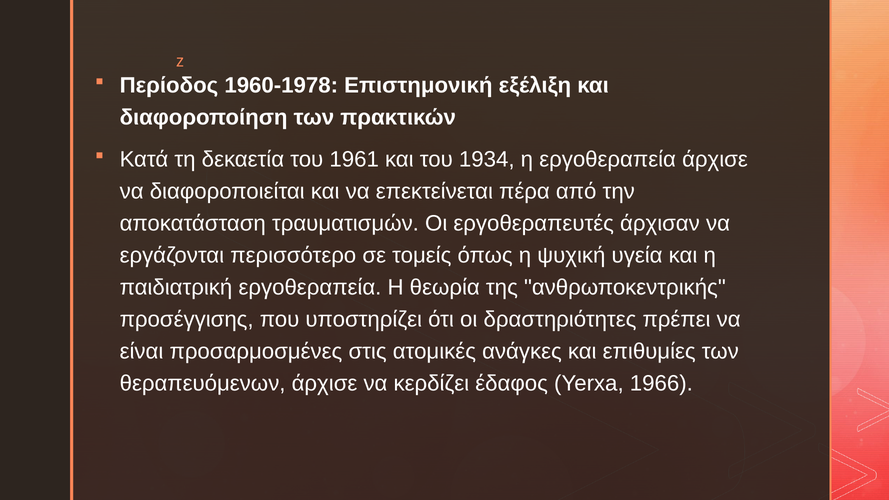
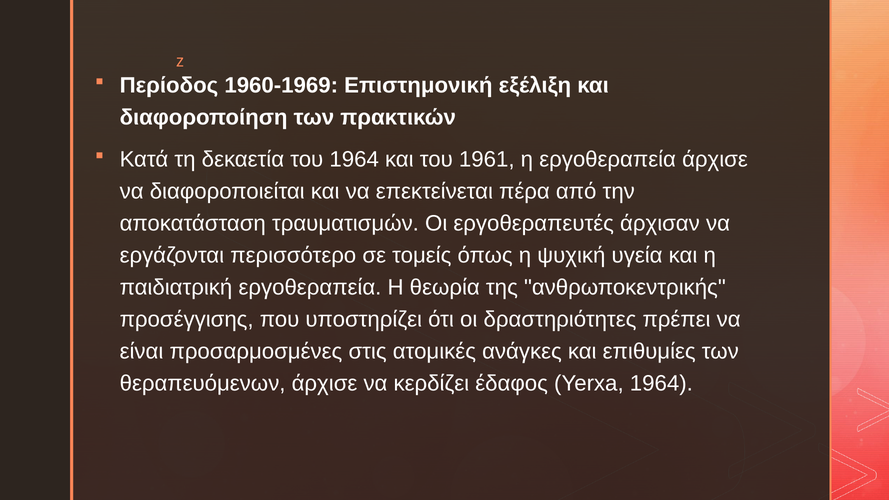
1960-1978: 1960-1978 -> 1960-1969
του 1961: 1961 -> 1964
1934: 1934 -> 1961
Yerxa 1966: 1966 -> 1964
